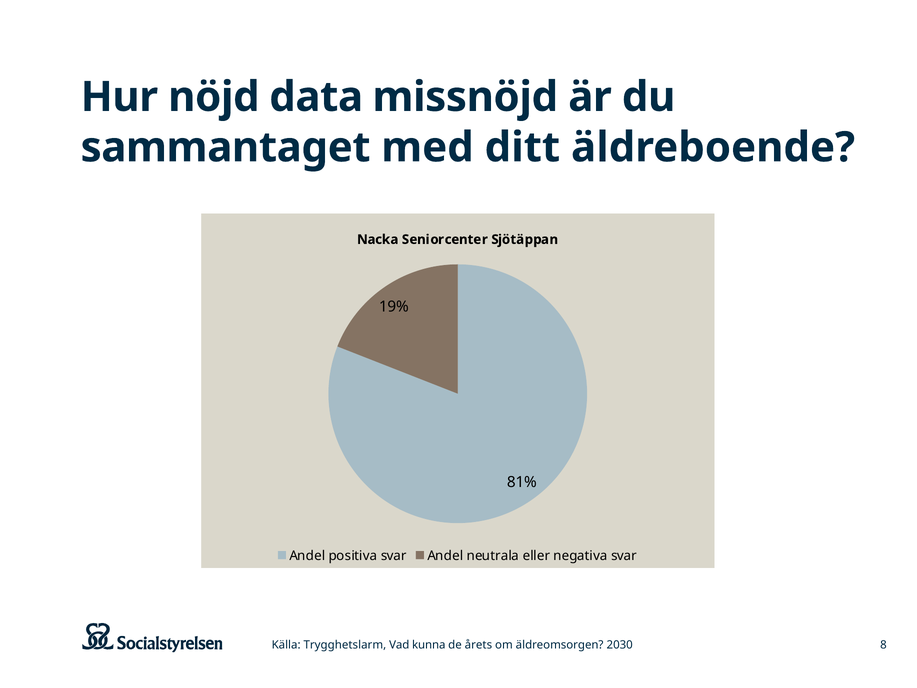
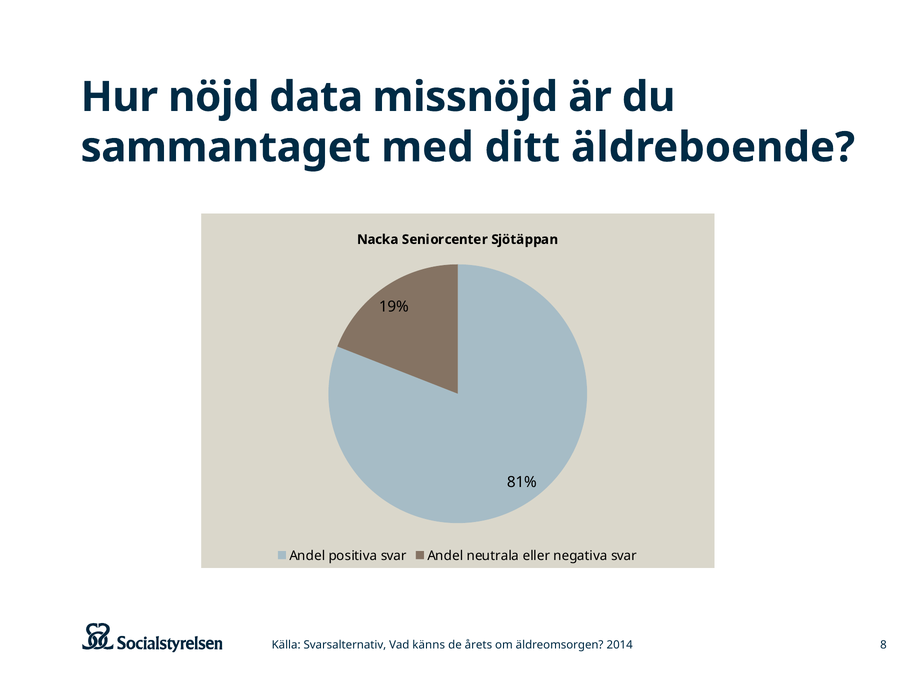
Trygghetslarm: Trygghetslarm -> Svarsalternativ
kunna: kunna -> känns
2030: 2030 -> 2014
